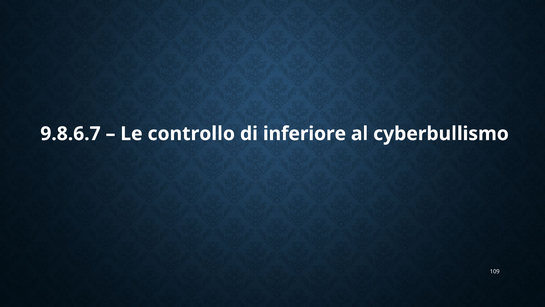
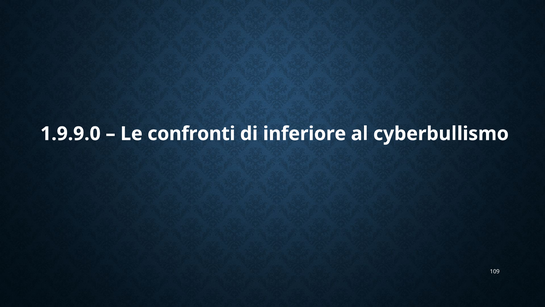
9.8.6.7: 9.8.6.7 -> 1.9.9.0
controllo: controllo -> confronti
